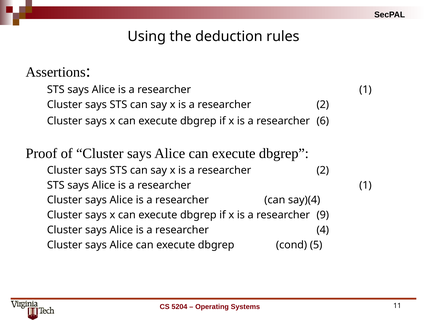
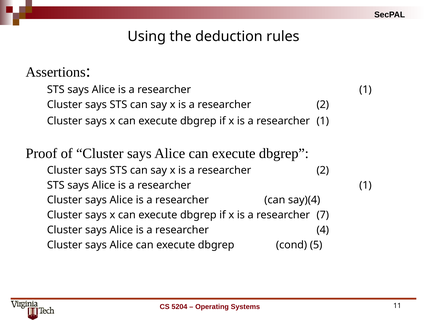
6 at (323, 121): 6 -> 1
9: 9 -> 7
